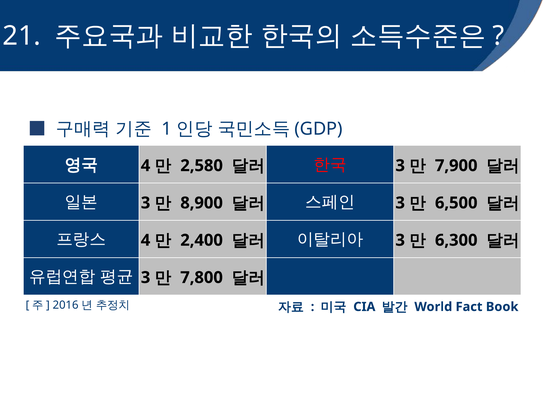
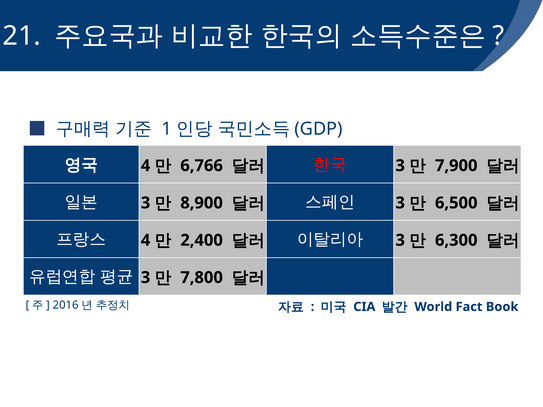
2,580: 2,580 -> 6,766
